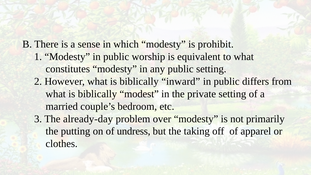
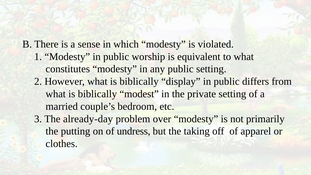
prohibit: prohibit -> violated
inward: inward -> display
